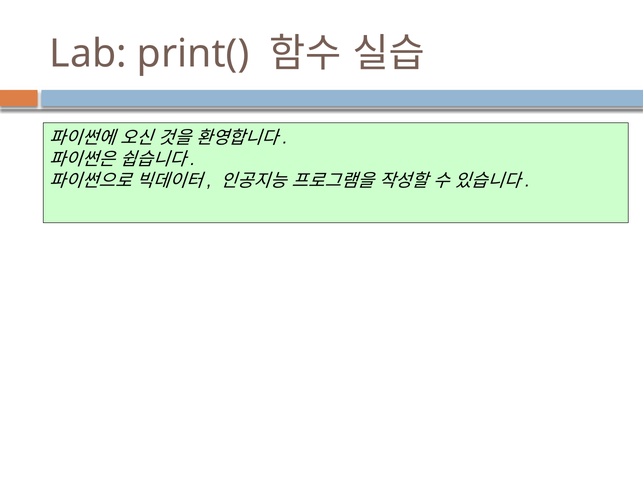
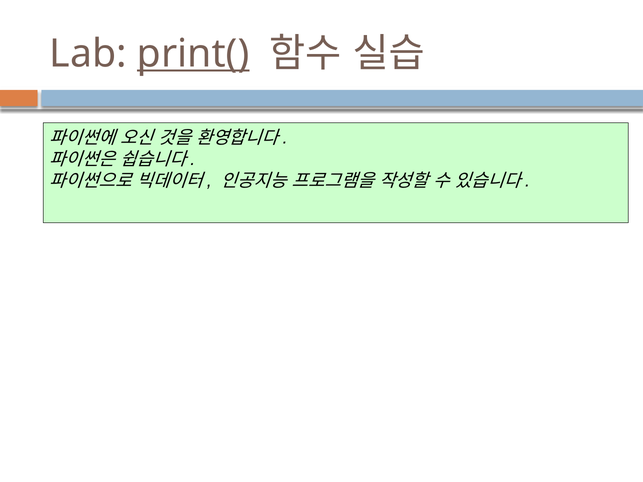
print( underline: none -> present
